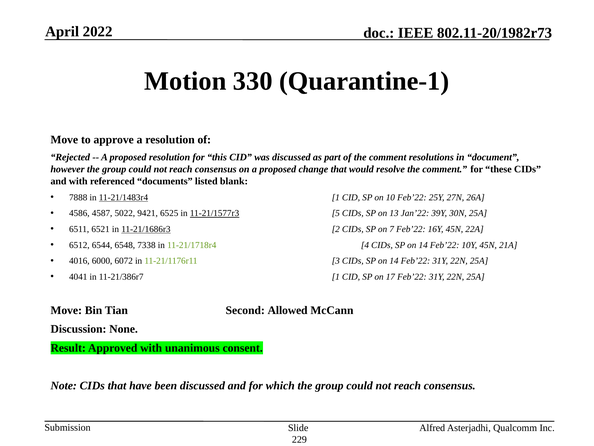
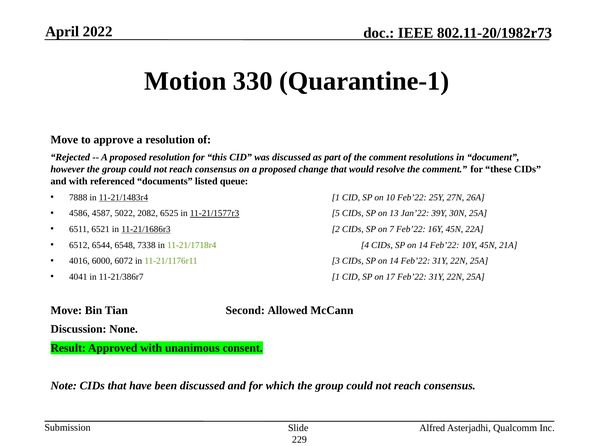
blank: blank -> queue
9421: 9421 -> 2082
